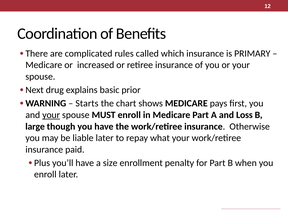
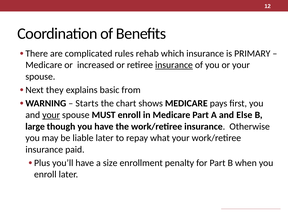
called: called -> rehab
insurance at (174, 65) underline: none -> present
drug: drug -> they
prior: prior -> from
Loss: Loss -> Else
